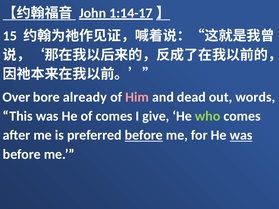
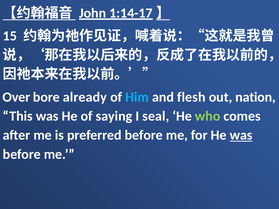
Him colour: pink -> light blue
dead: dead -> flesh
words: words -> nation
of comes: comes -> saying
give: give -> seal
before at (144, 135) underline: present -> none
